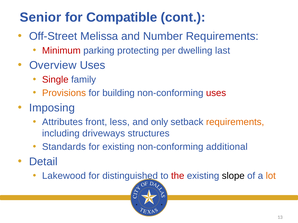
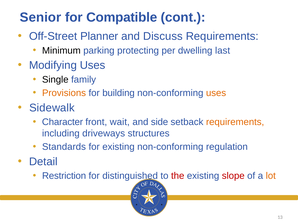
Melissa: Melissa -> Planner
Number: Number -> Discuss
Minimum colour: red -> black
Overview: Overview -> Modifying
Single colour: red -> black
uses at (216, 93) colour: red -> orange
Imposing: Imposing -> Sidewalk
Attributes: Attributes -> Character
less: less -> wait
only: only -> side
additional: additional -> regulation
Lakewood: Lakewood -> Restriction
slope colour: black -> red
